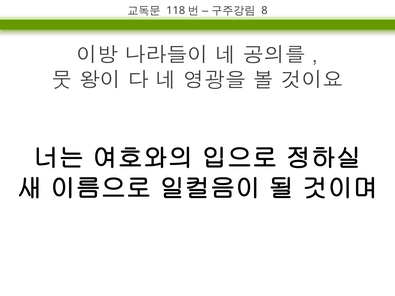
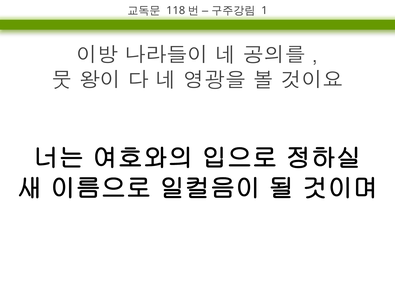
8: 8 -> 1
